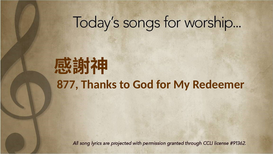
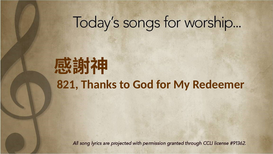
877: 877 -> 821
